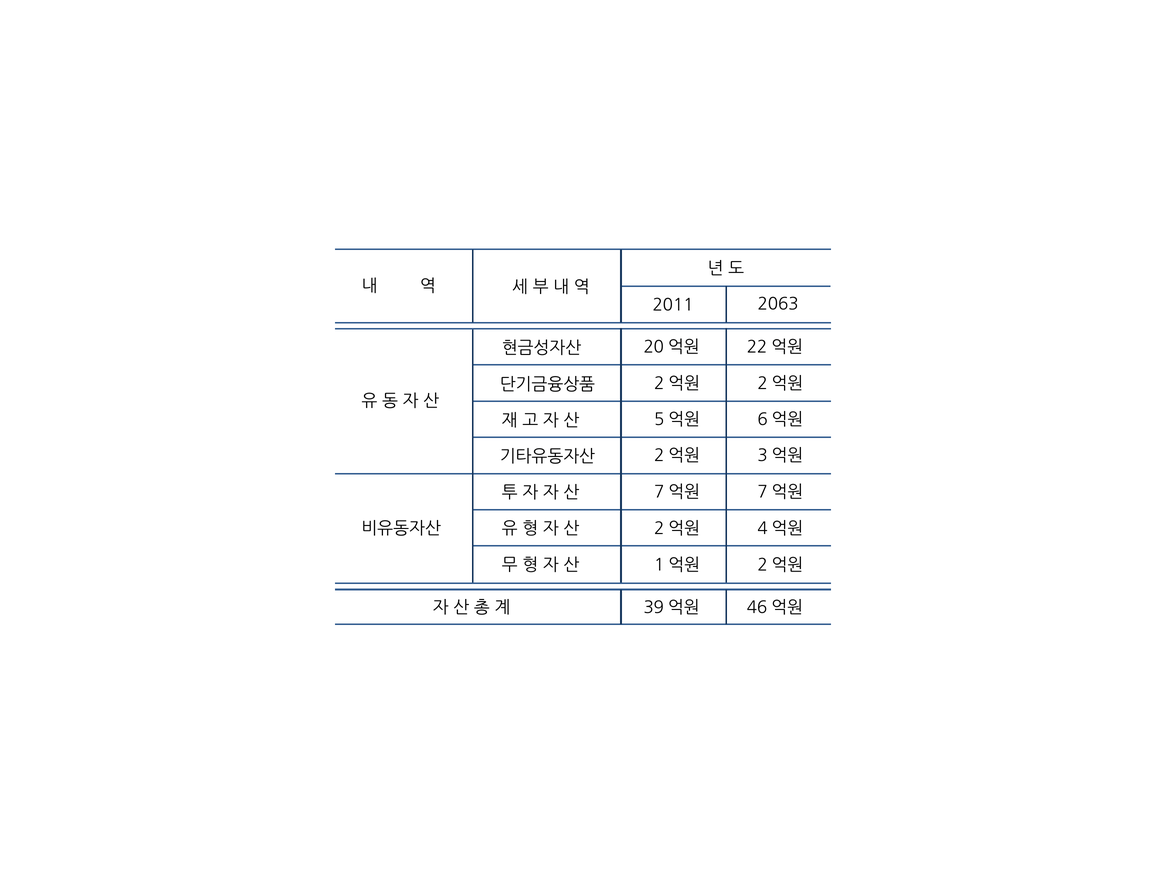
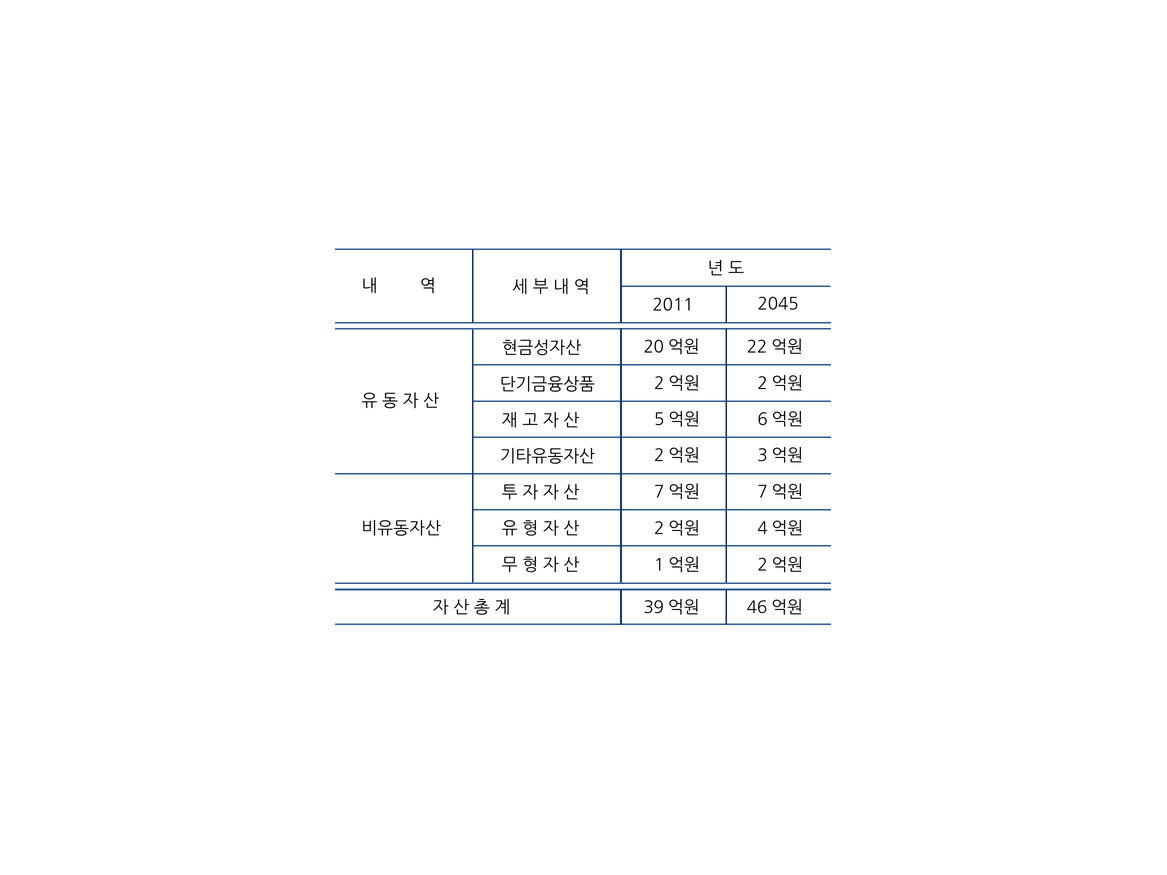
2063: 2063 -> 2045
